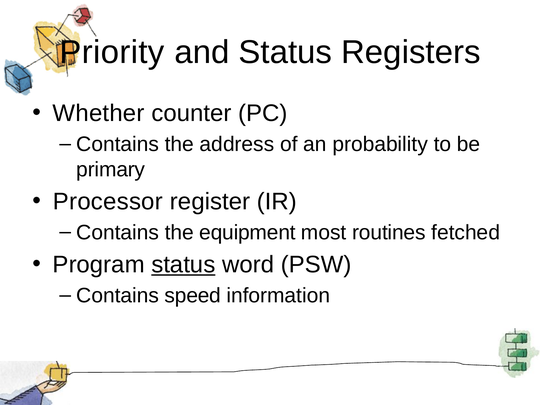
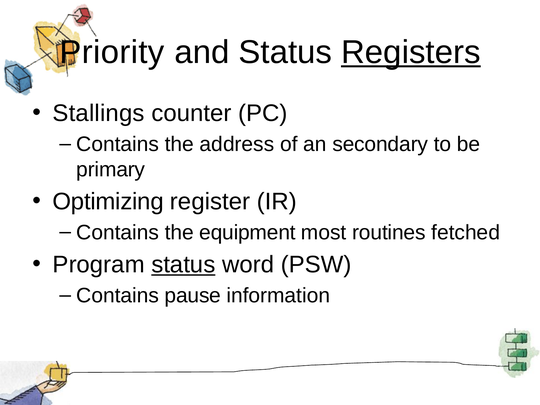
Registers underline: none -> present
Whether: Whether -> Stallings
probability: probability -> secondary
Processor: Processor -> Optimizing
speed: speed -> pause
